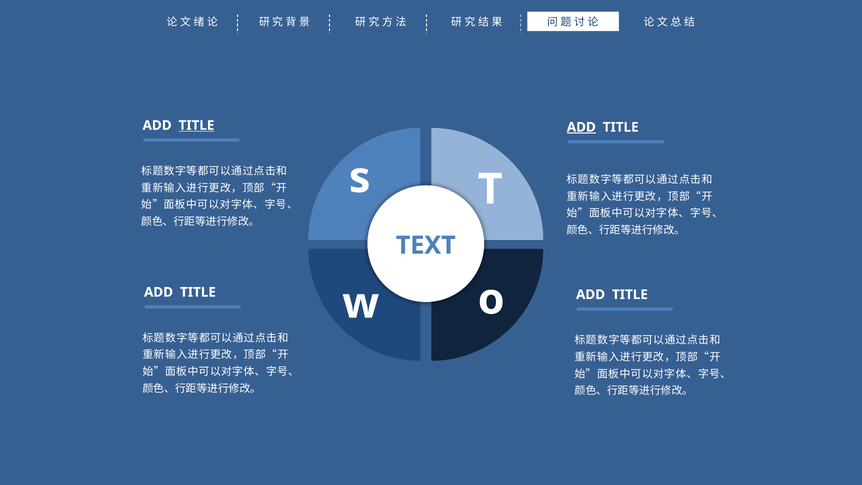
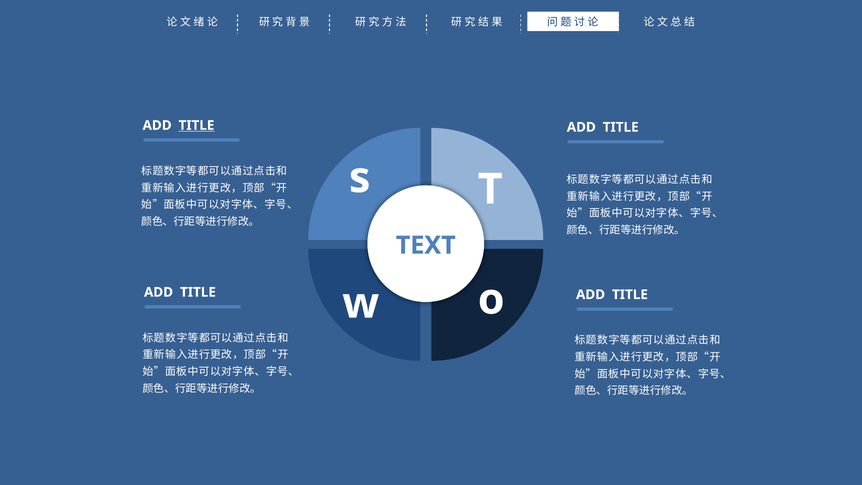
ADD at (581, 127) underline: present -> none
